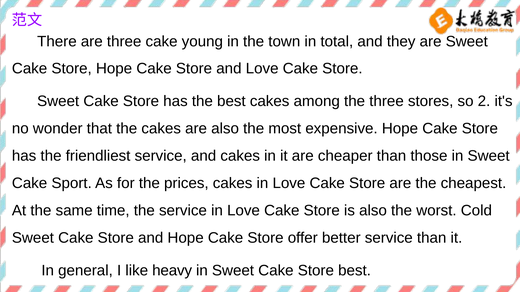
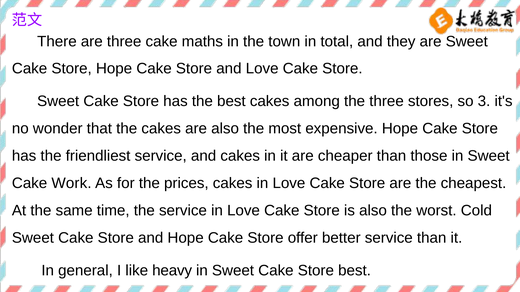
young: young -> maths
2: 2 -> 3
Sport: Sport -> Work
